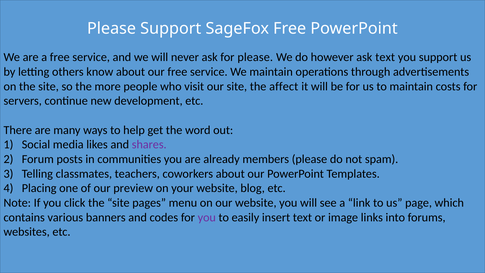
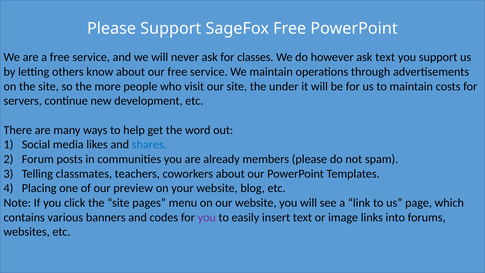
for please: please -> classes
affect: affect -> under
shares colour: purple -> blue
